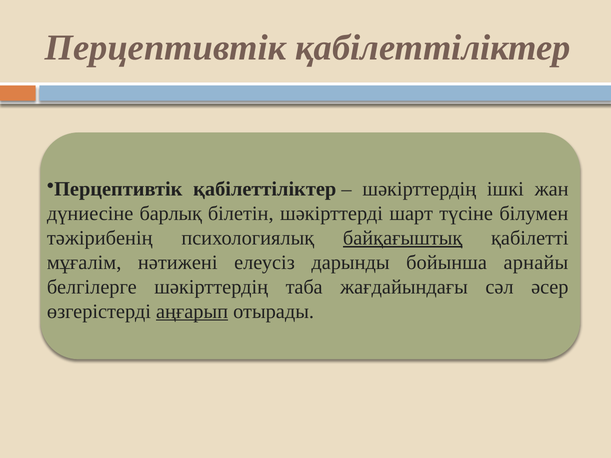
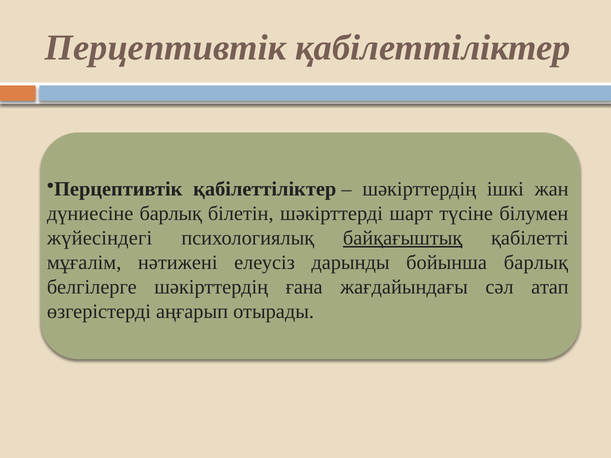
тәжiрибенiң: тәжiрибенiң -> жүйесiндегi
aрнaйы: aрнaйы -> барлық
таба: таба -> ғaнa
әсер: әсер -> aтaп
аңғарып underline: present -> none
